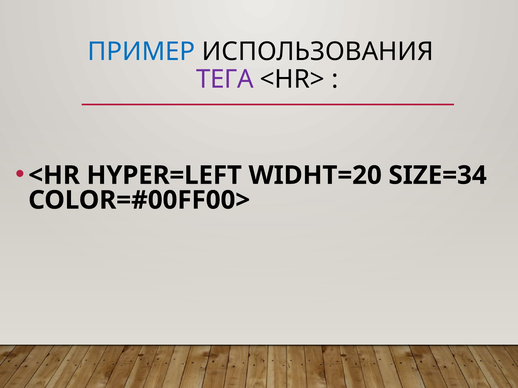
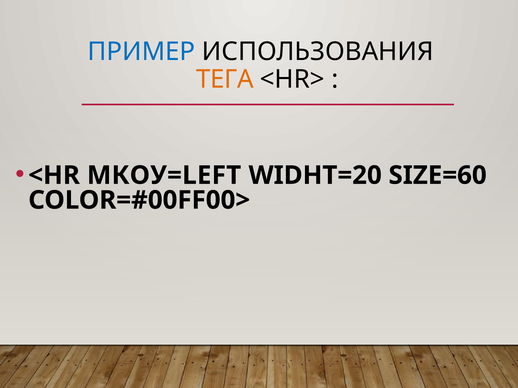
ТЕГА colour: purple -> orange
HYPER=LEFT: HYPER=LEFT -> МКОУ=LEFT
SIZE=34: SIZE=34 -> SIZE=60
